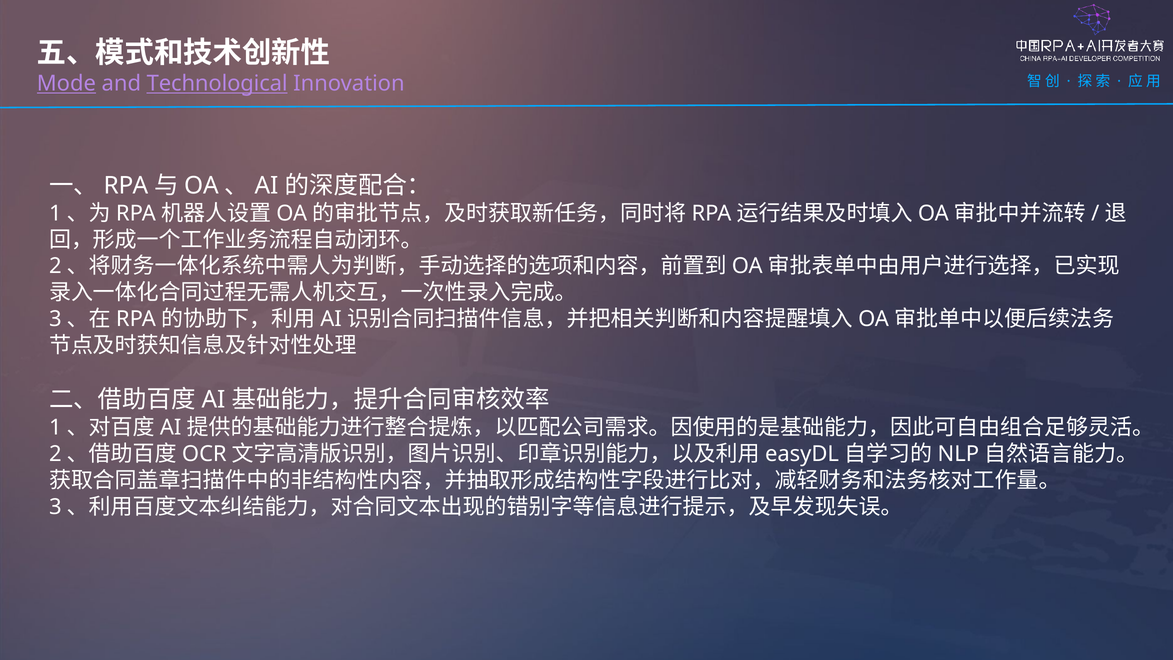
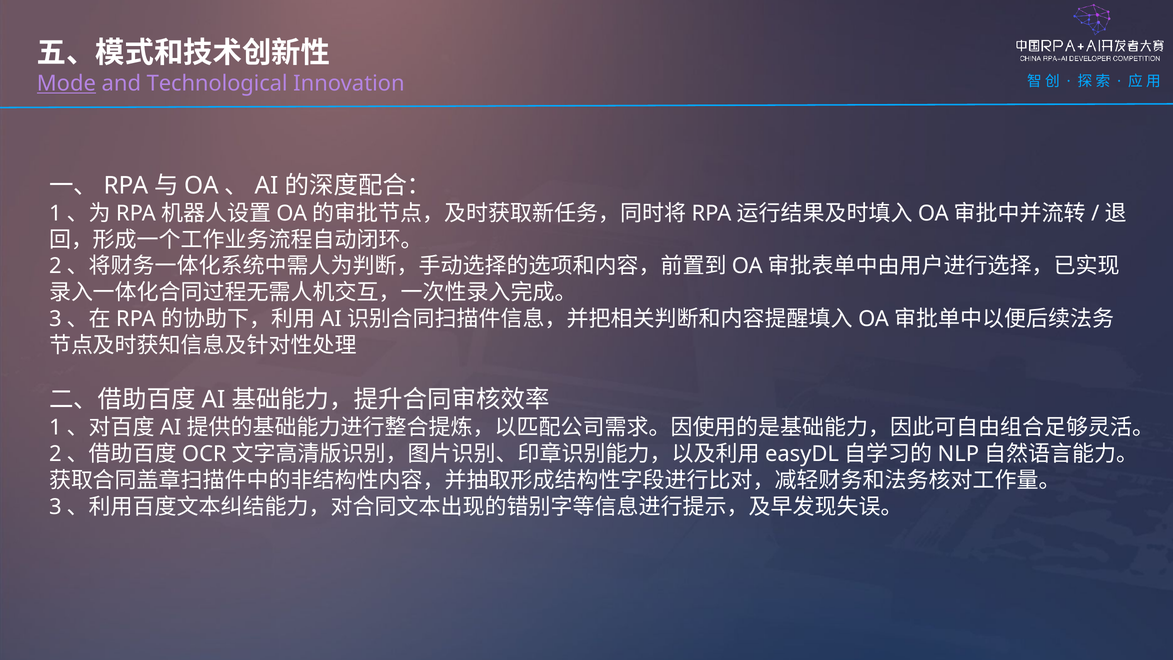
Technological underline: present -> none
